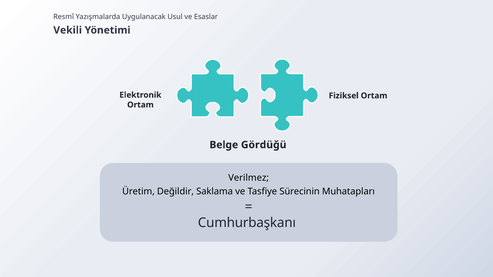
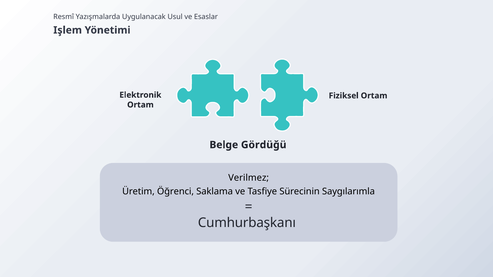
Vekili: Vekili -> Işlem
Değildir: Değildir -> Öğrenci
Muhatapları: Muhatapları -> Saygılarımla
